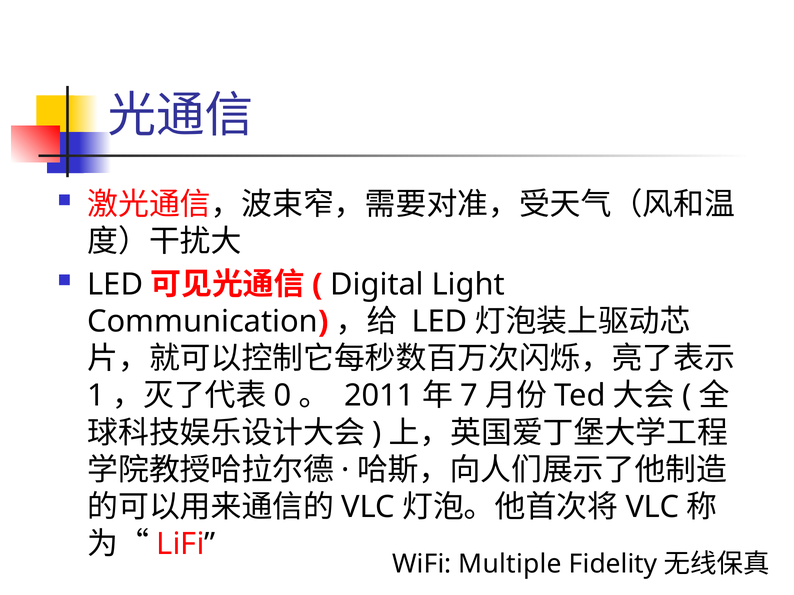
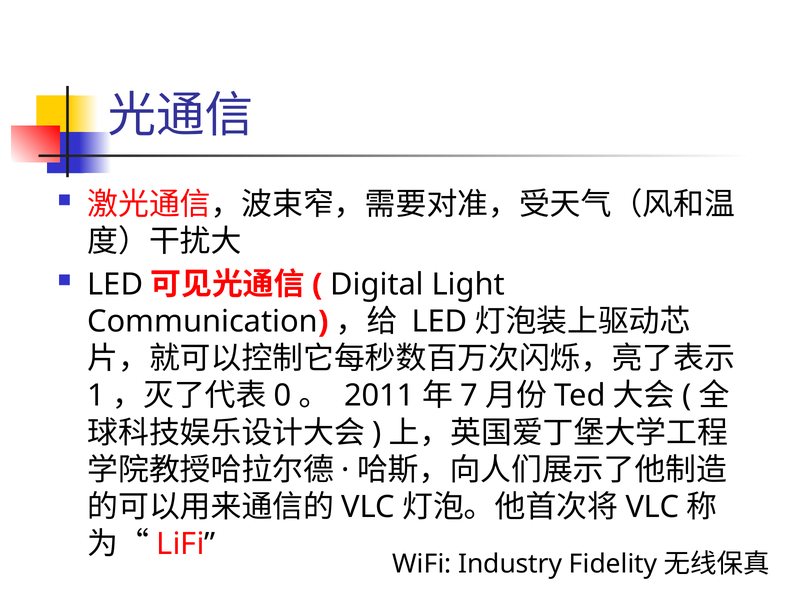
Multiple: Multiple -> Industry
